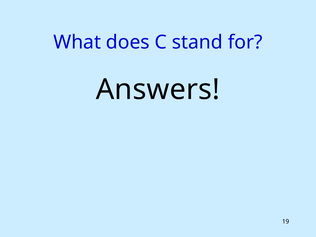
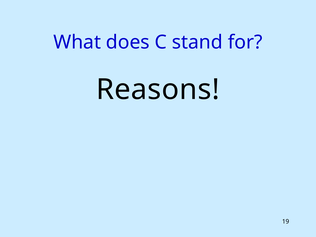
Answers: Answers -> Reasons
